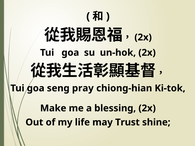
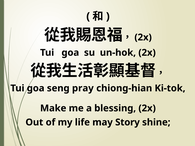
Trust: Trust -> Story
